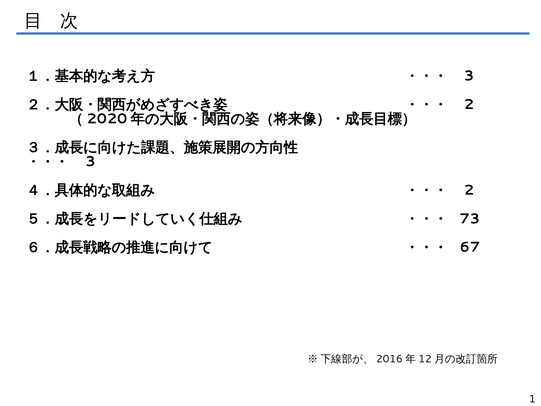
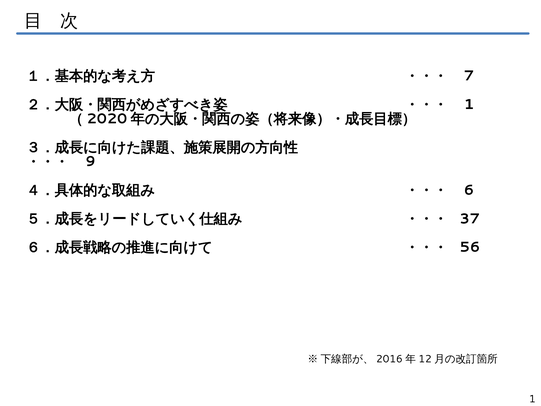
3 at (469, 76): 3 -> 7
2 at (469, 104): 2 -> 1
3 at (91, 162): 3 -> 9
2 at (469, 190): 2 -> 6
73: 73 -> 37
67: 67 -> 56
